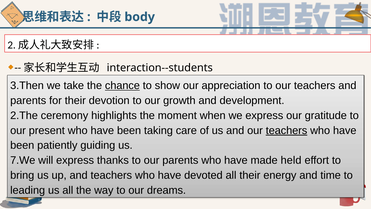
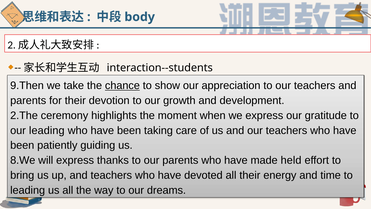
3.Then: 3.Then -> 9.Then
our present: present -> leading
teachers at (287, 130) underline: present -> none
7.We: 7.We -> 8.We
